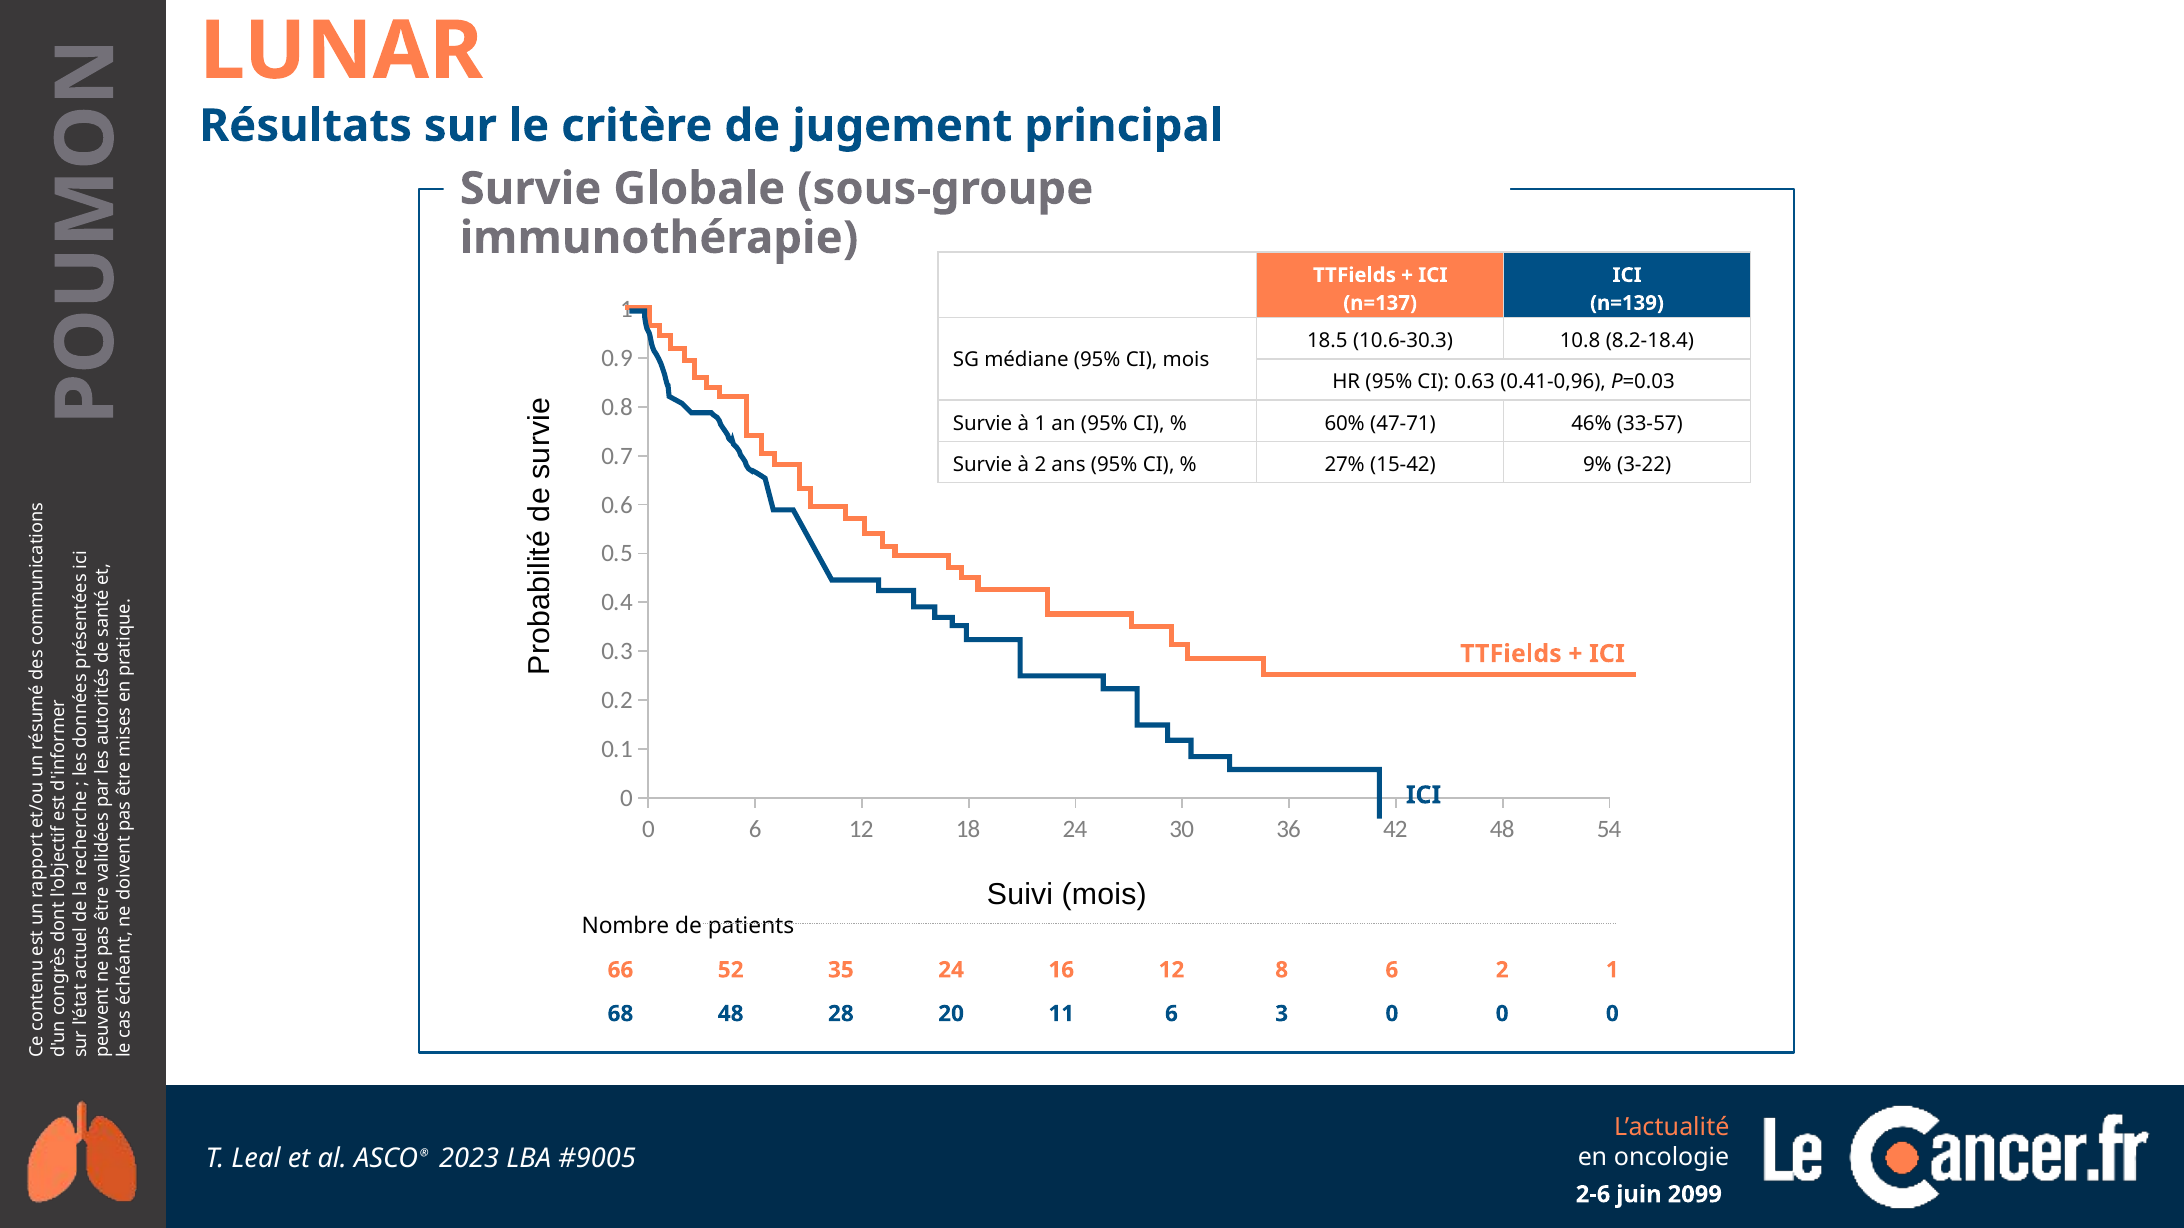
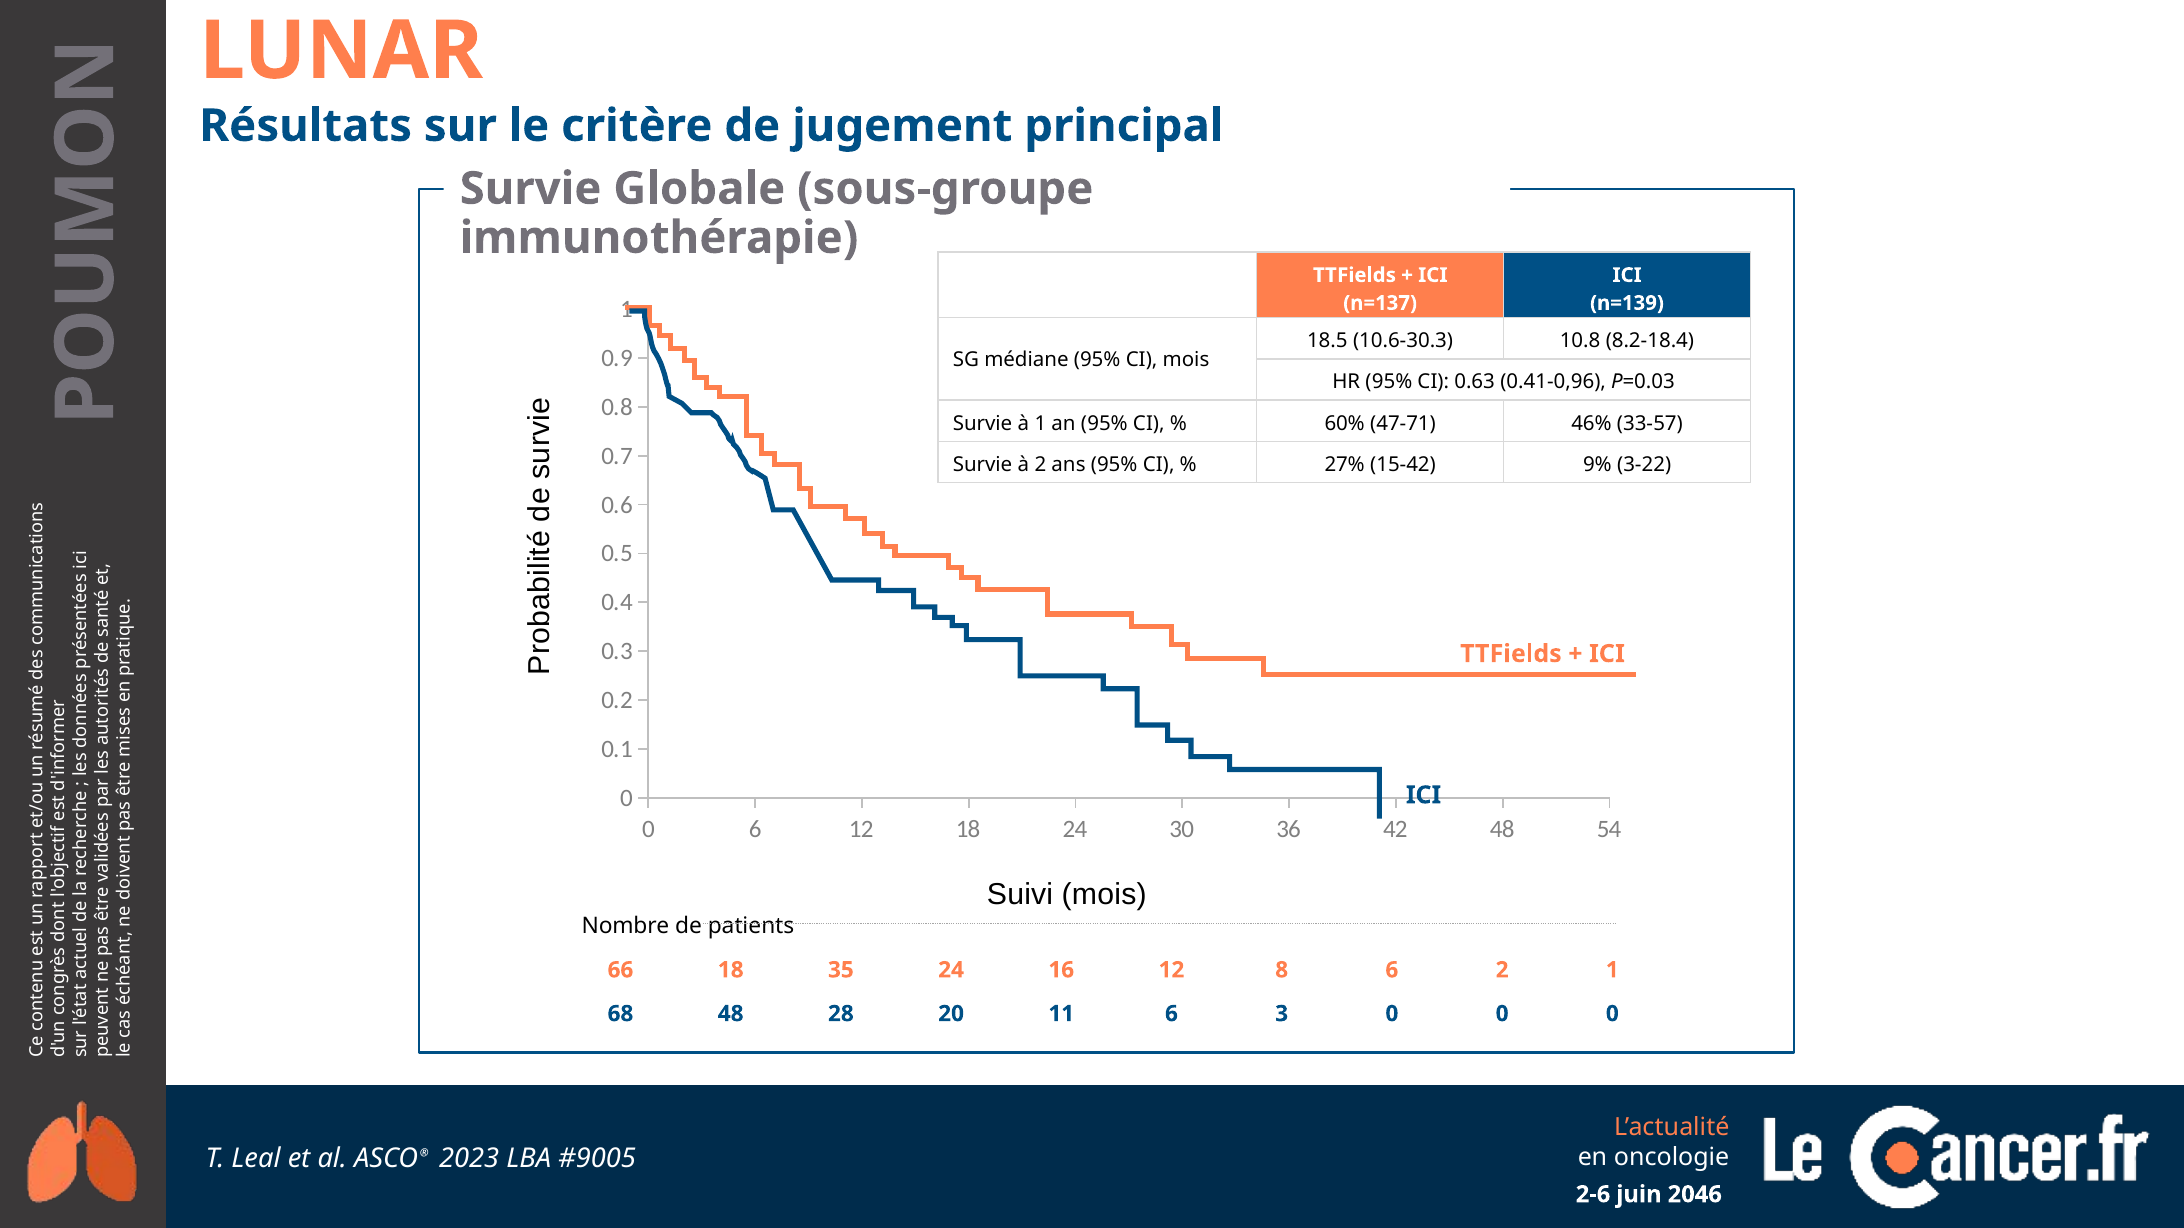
66 52: 52 -> 18
2099: 2099 -> 2046
